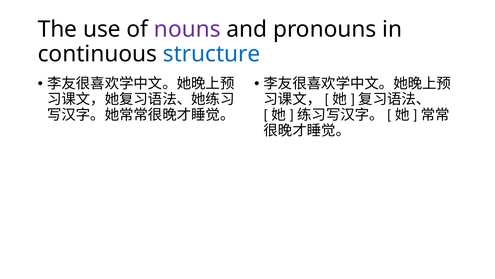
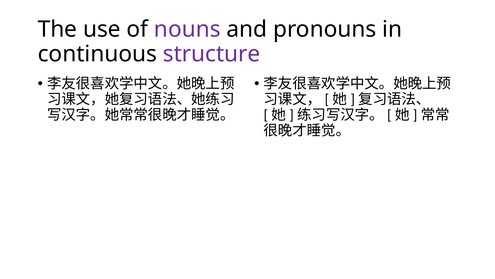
structure colour: blue -> purple
